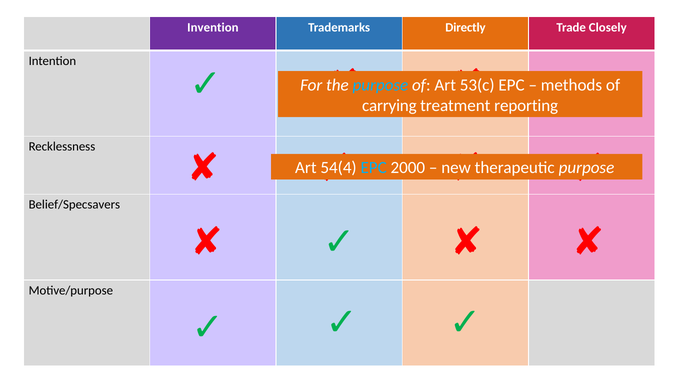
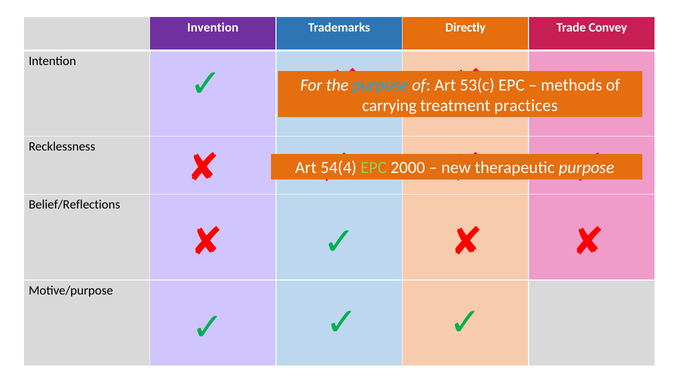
Closely: Closely -> Convey
reporting: reporting -> practices
EPC at (374, 168) colour: light blue -> light green
Belief/Specsavers: Belief/Specsavers -> Belief/Reflections
